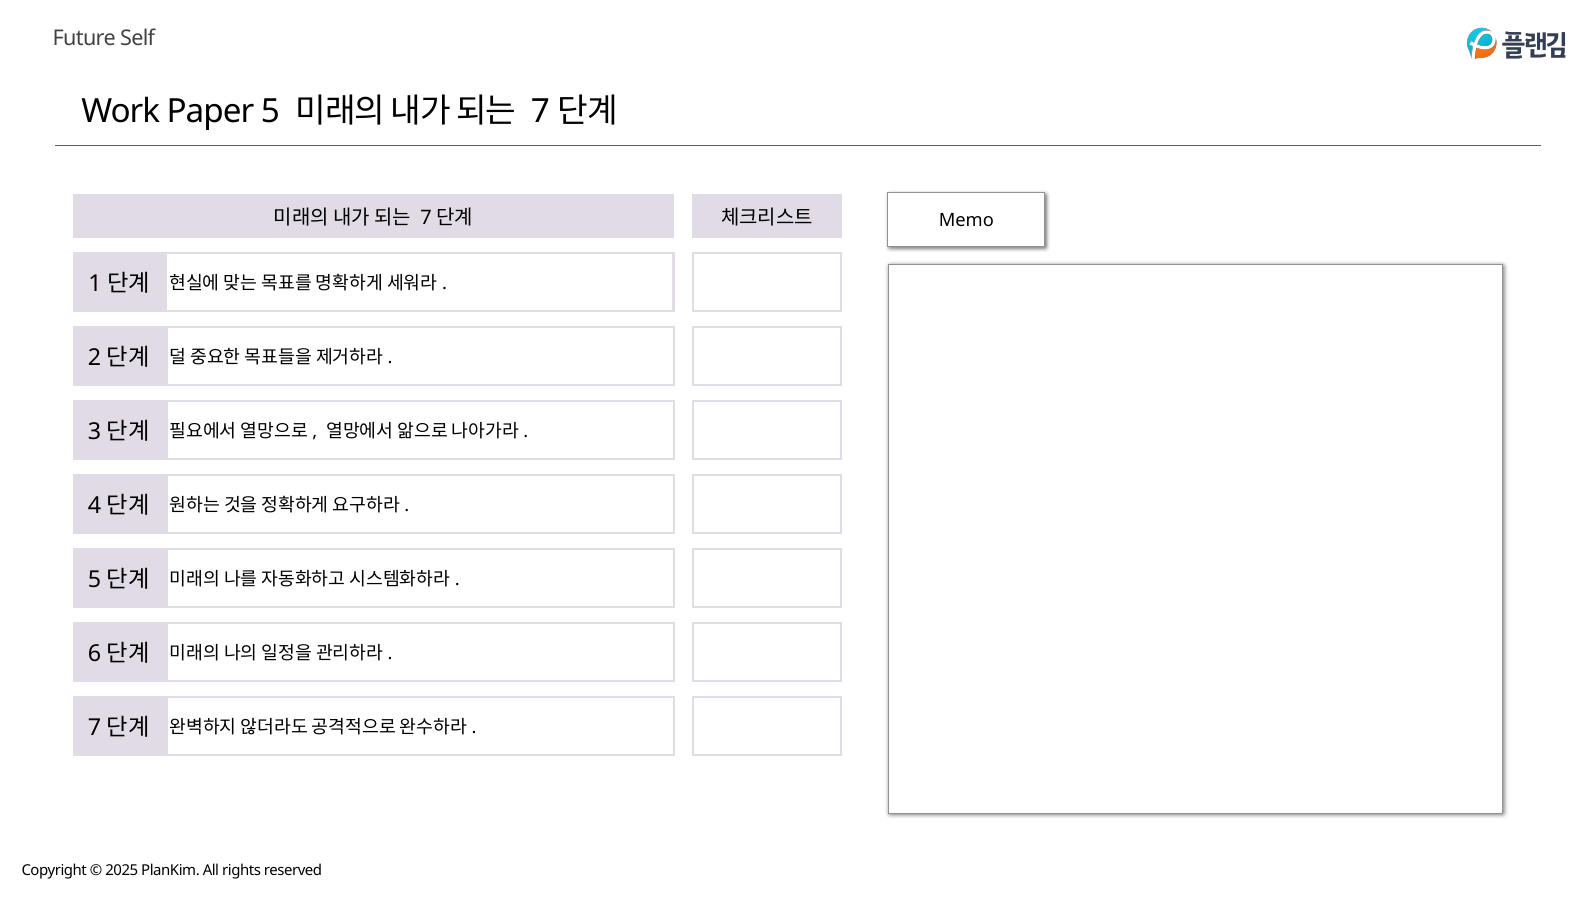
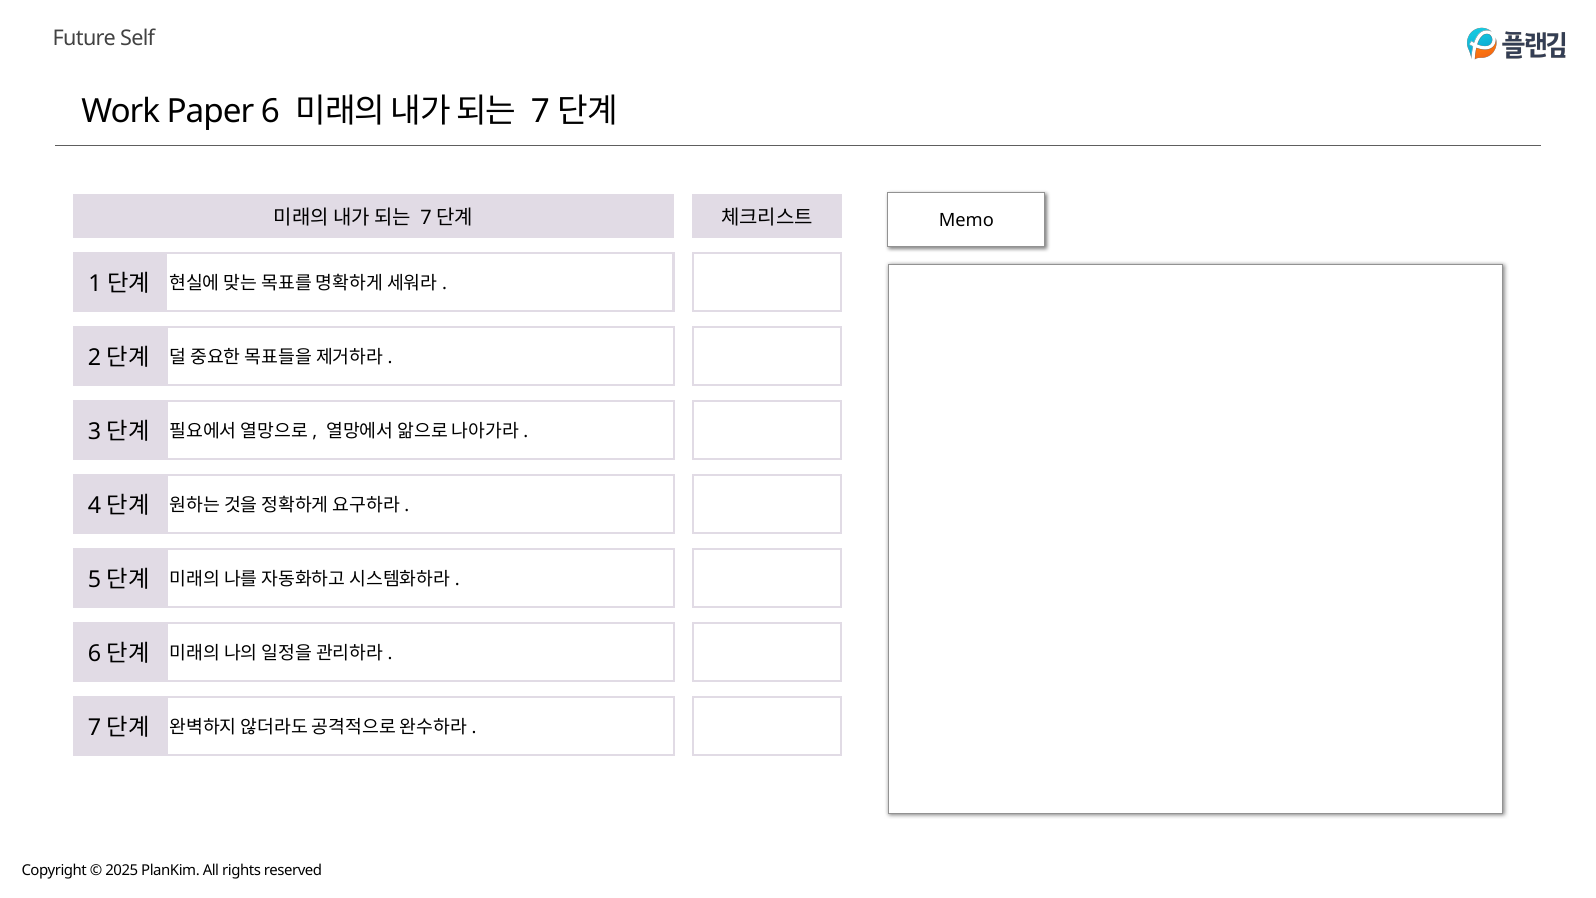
Paper 5: 5 -> 6
